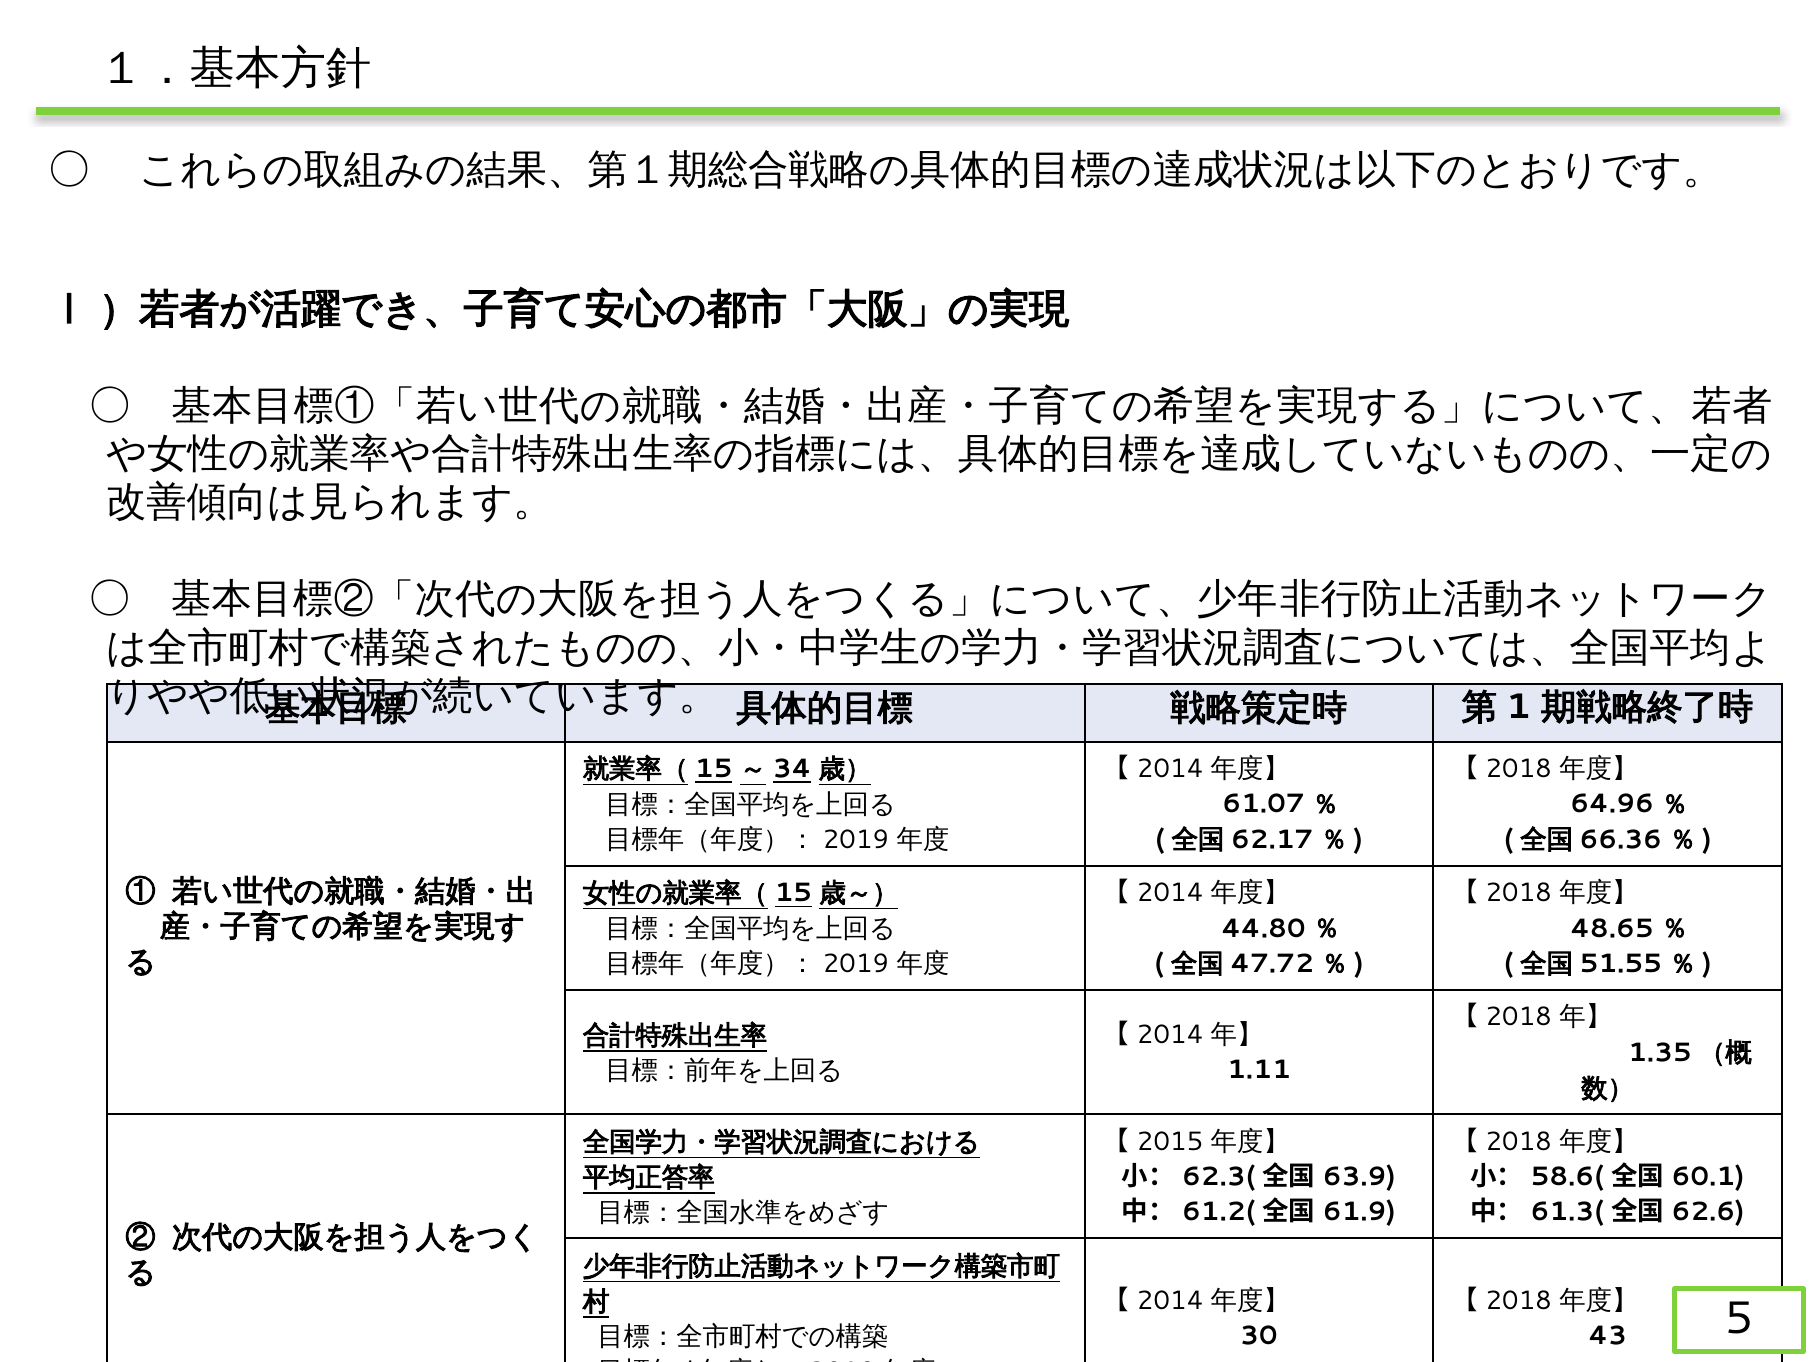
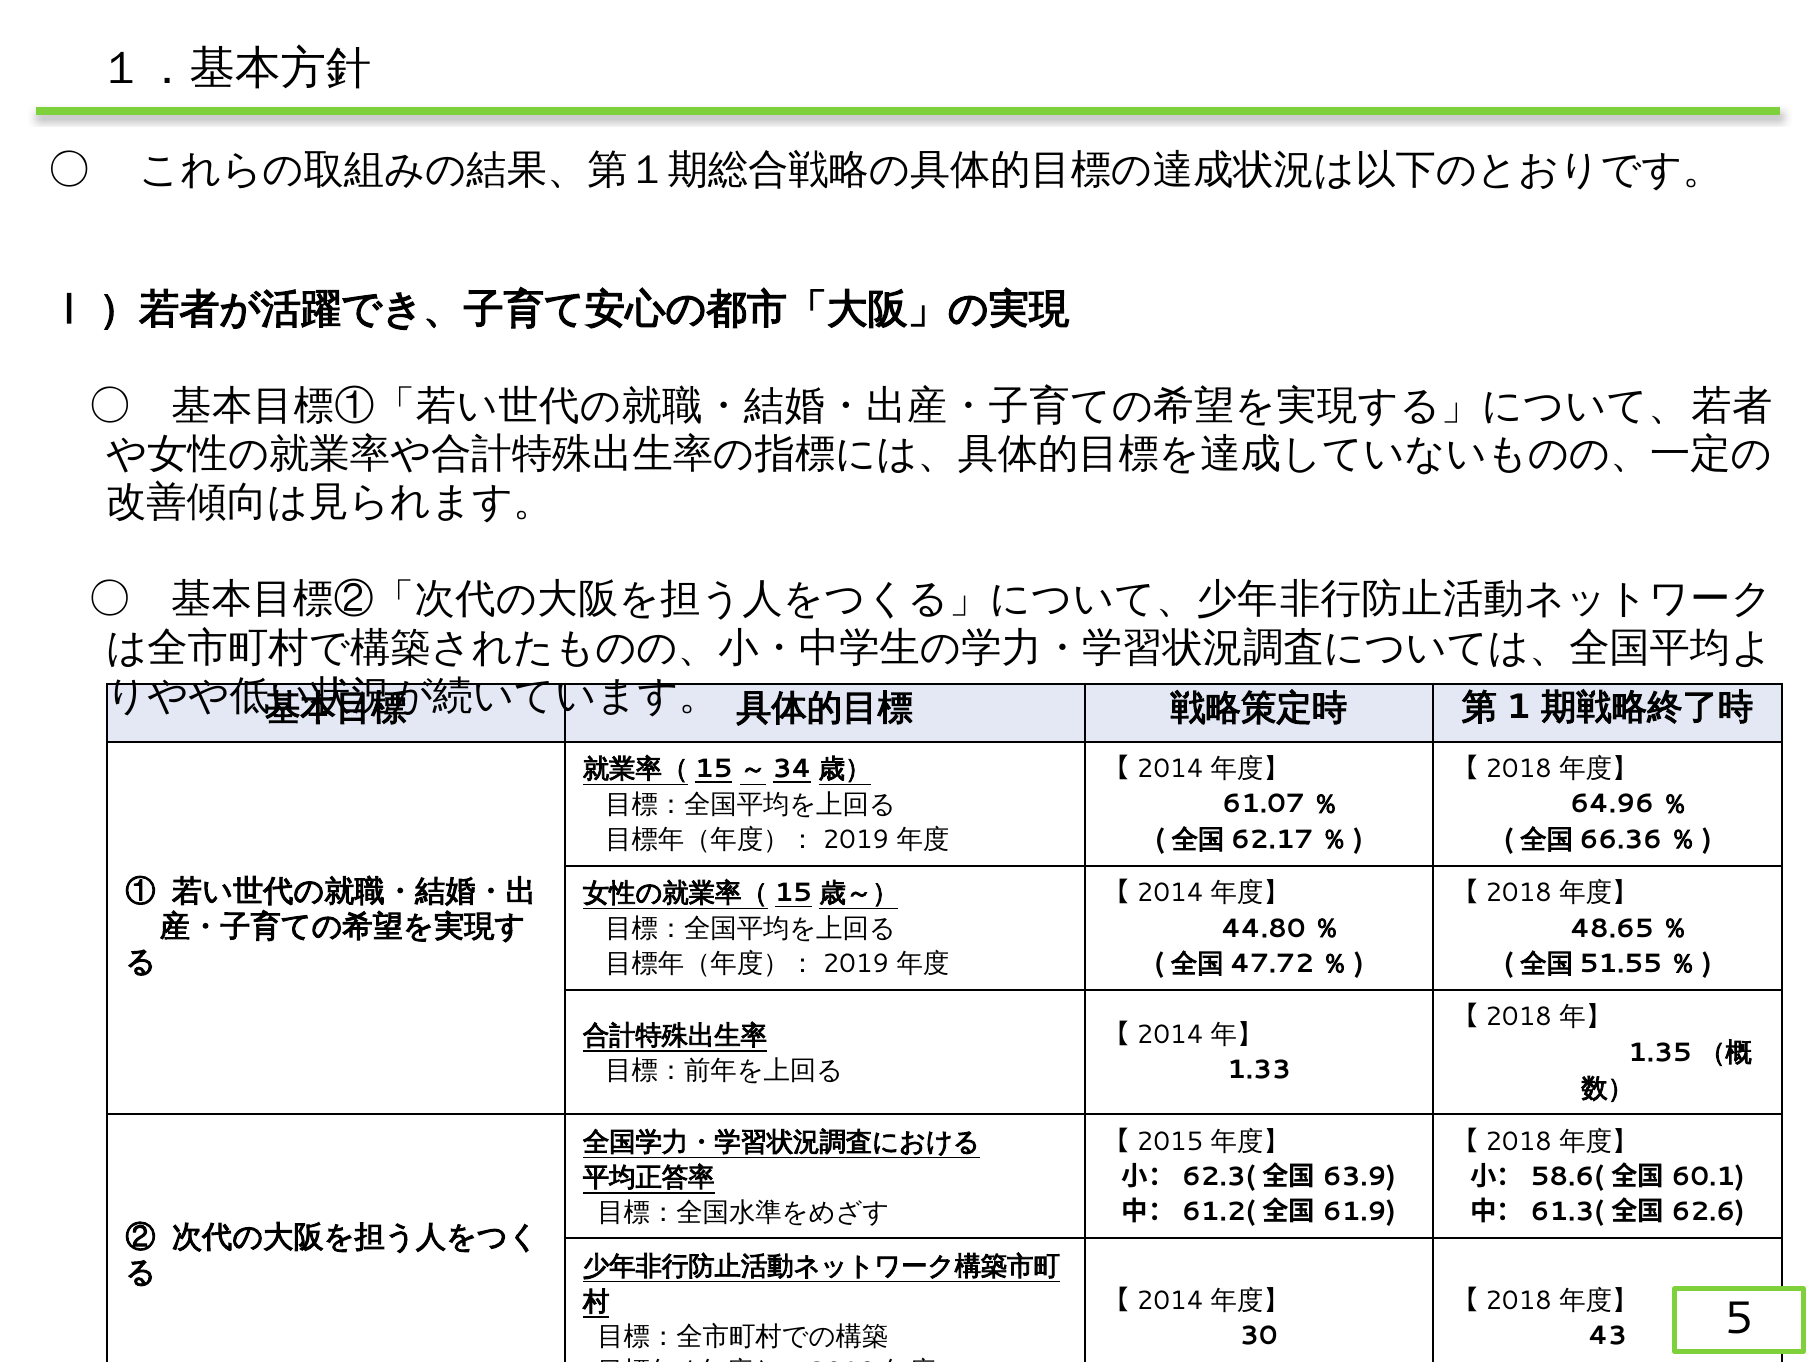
1.11: 1.11 -> 1.33
